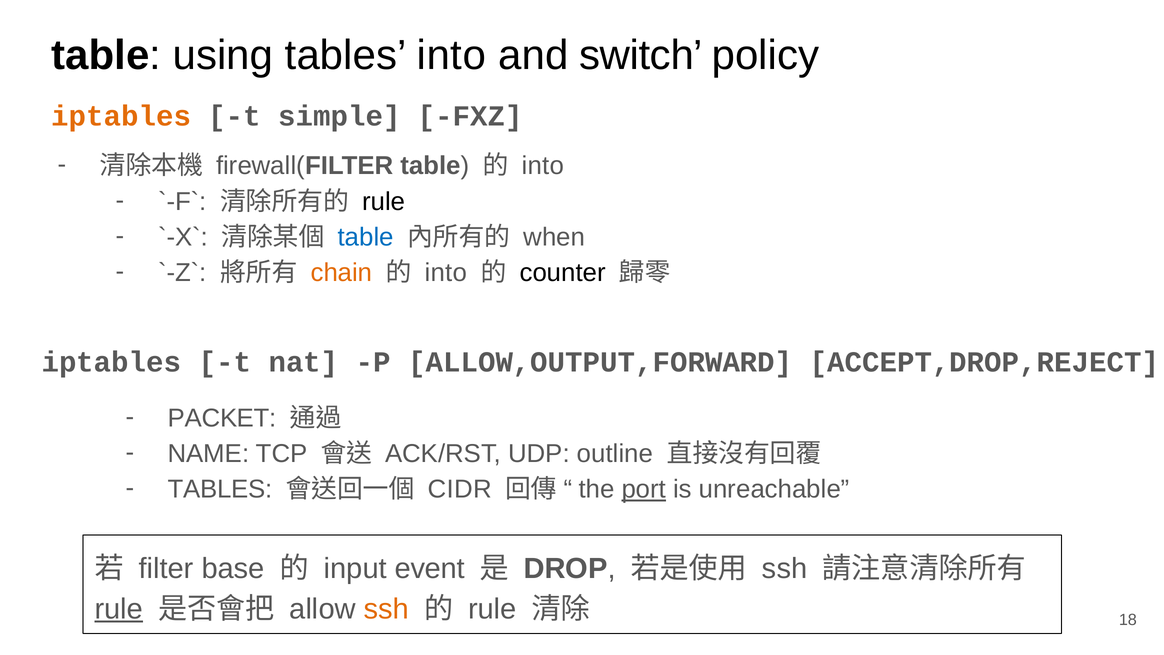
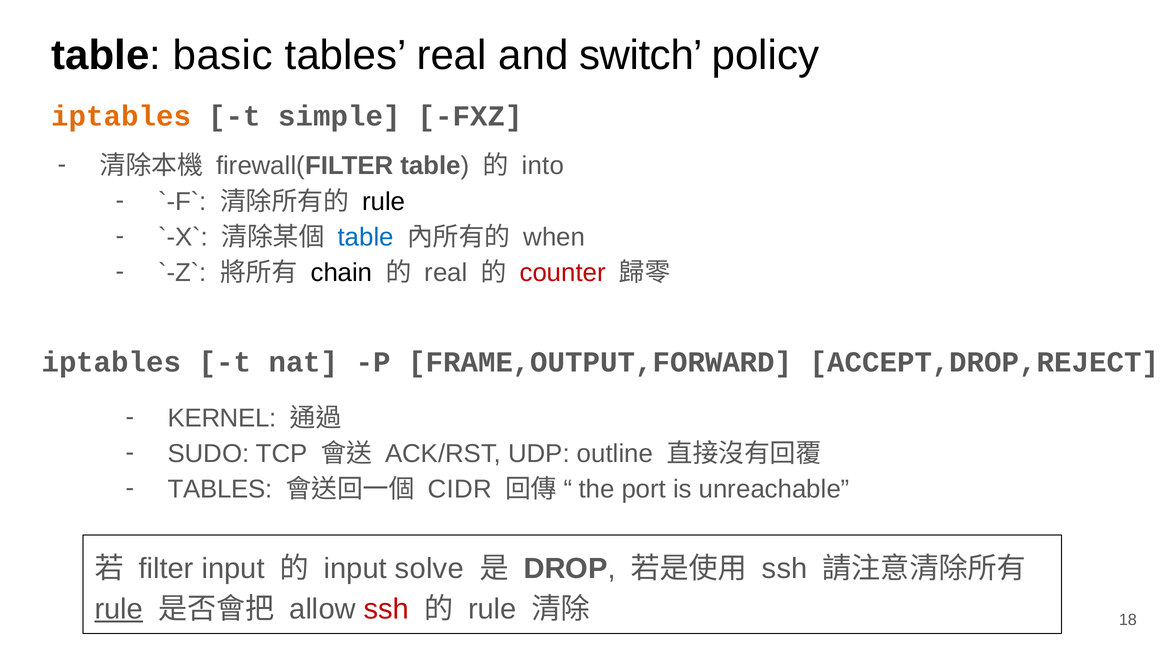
using: using -> basic
tables into: into -> real
chain colour: orange -> black
into at (446, 273): into -> real
counter colour: black -> red
ALLOW,OUTPUT,FORWARD: ALLOW,OUTPUT,FORWARD -> FRAME,OUTPUT,FORWARD
PACKET: PACKET -> KERNEL
NAME: NAME -> SUDO
port underline: present -> none
filter base: base -> input
event: event -> solve
ssh at (386, 609) colour: orange -> red
